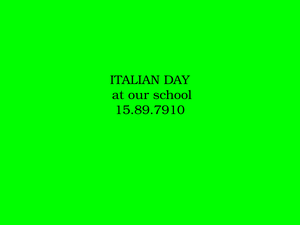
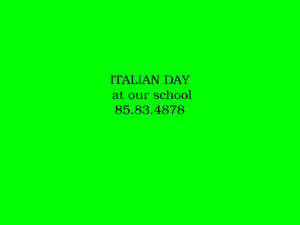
15.89.7910: 15.89.7910 -> 85.83.4878
